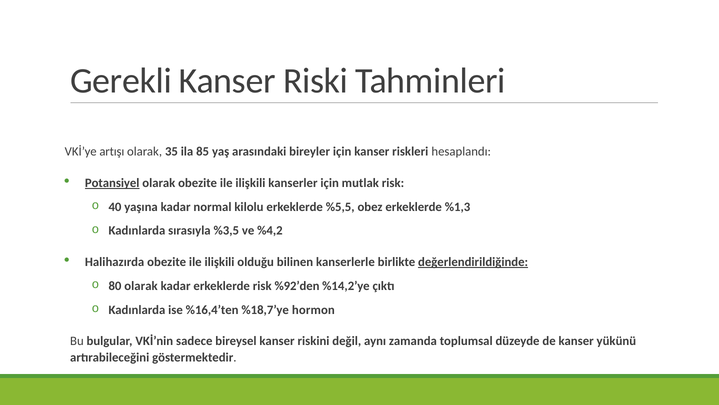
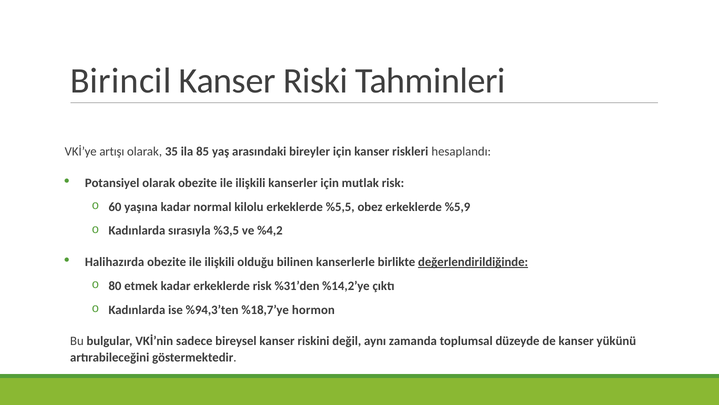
Gerekli: Gerekli -> Birincil
Potansiyel underline: present -> none
40: 40 -> 60
%1,3: %1,3 -> %5,9
80 olarak: olarak -> etmek
%92’den: %92’den -> %31’den
%16,4’ten: %16,4’ten -> %94,3’ten
